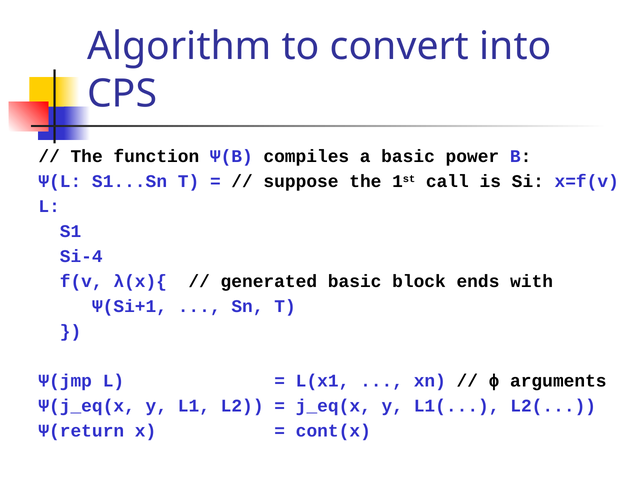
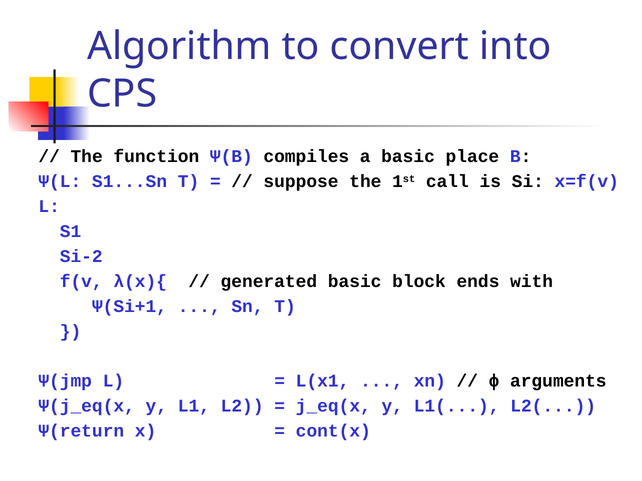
power: power -> place
Si-4: Si-4 -> Si-2
